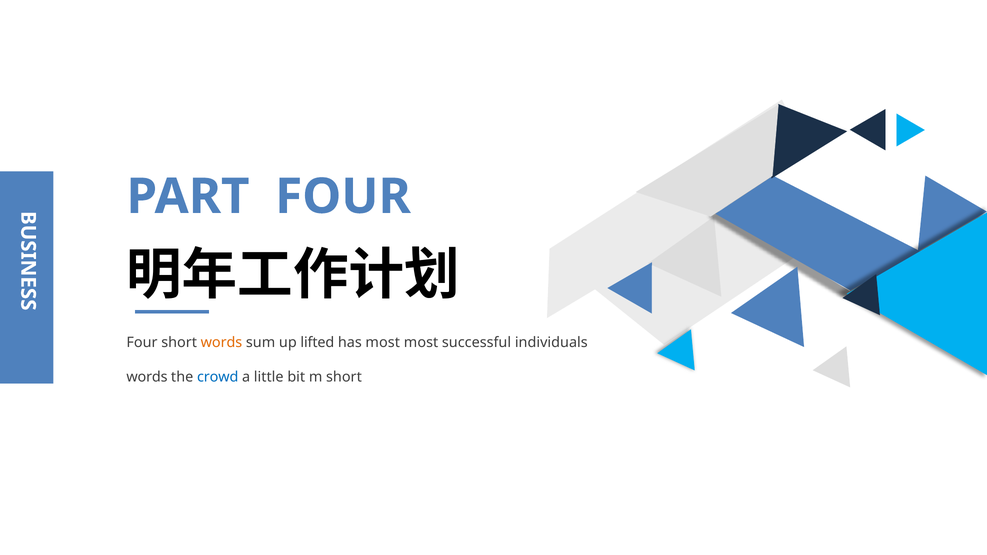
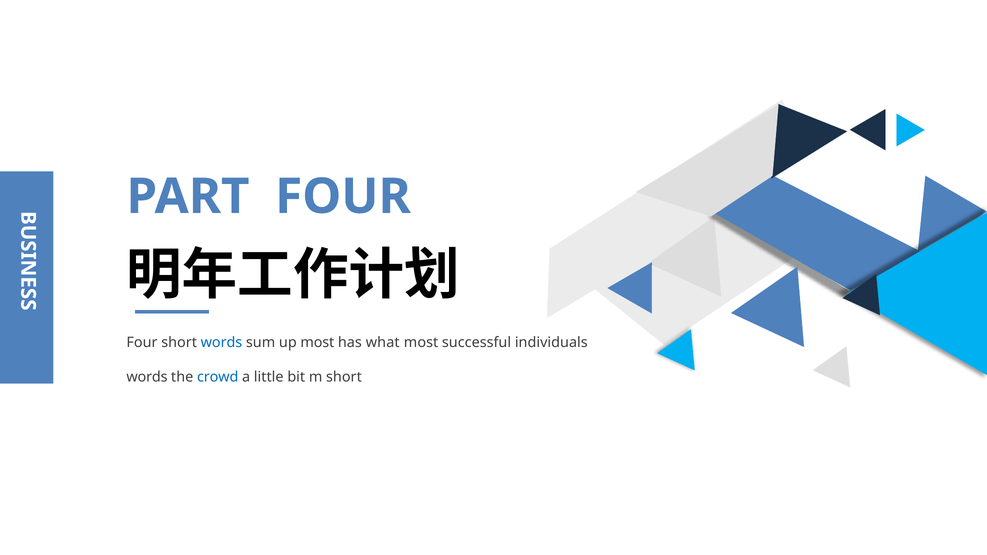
words at (221, 343) colour: orange -> blue
up lifted: lifted -> most
has most: most -> what
